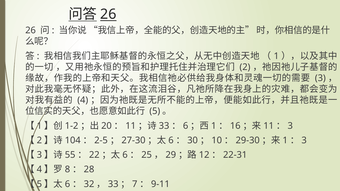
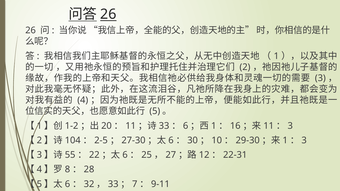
29: 29 -> 27
